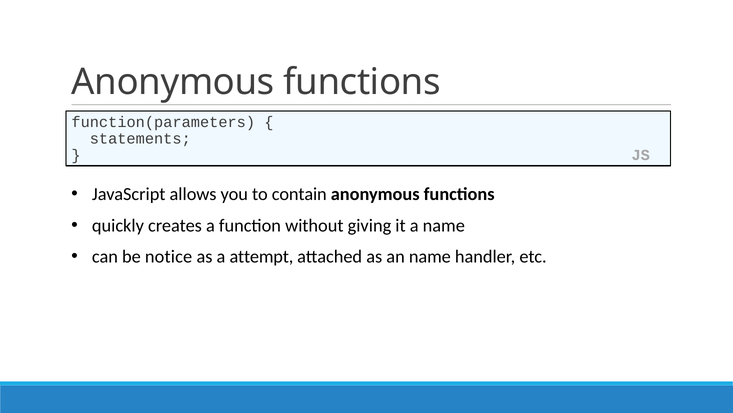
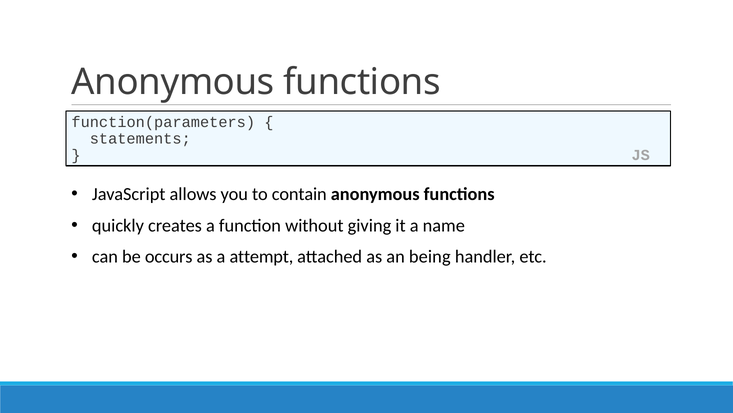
notice: notice -> occurs
an name: name -> being
